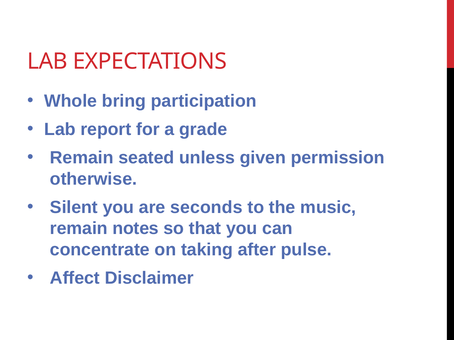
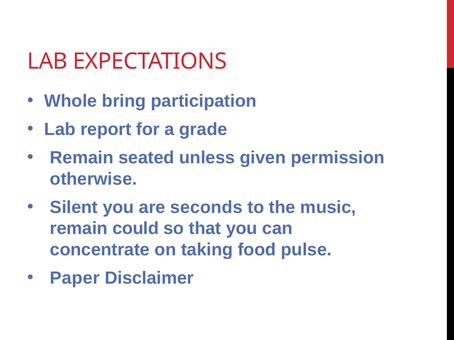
notes: notes -> could
after: after -> food
Affect: Affect -> Paper
